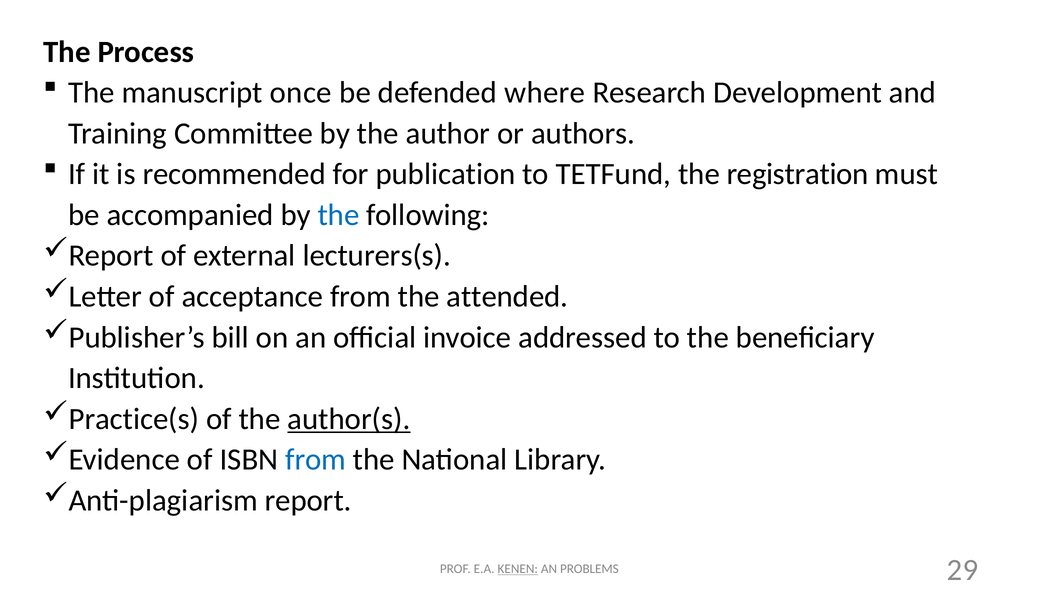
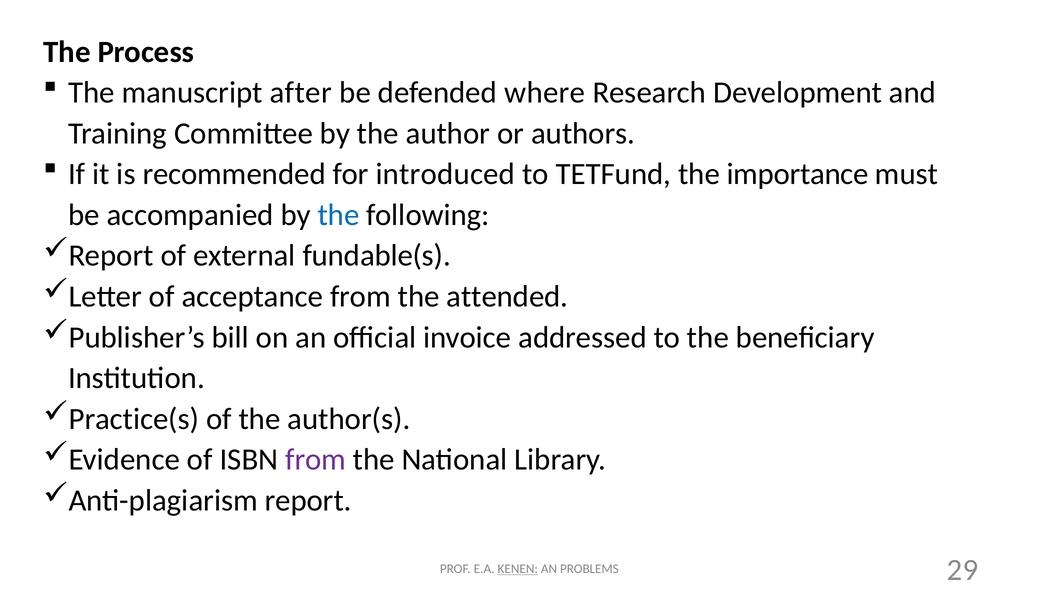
once: once -> after
publication: publication -> introduced
registration: registration -> importance
lecturers(s: lecturers(s -> fundable(s
author(s underline: present -> none
from at (316, 460) colour: blue -> purple
